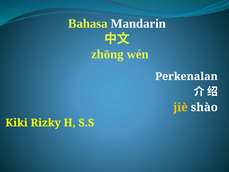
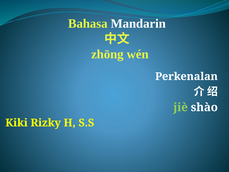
jiè colour: yellow -> light green
